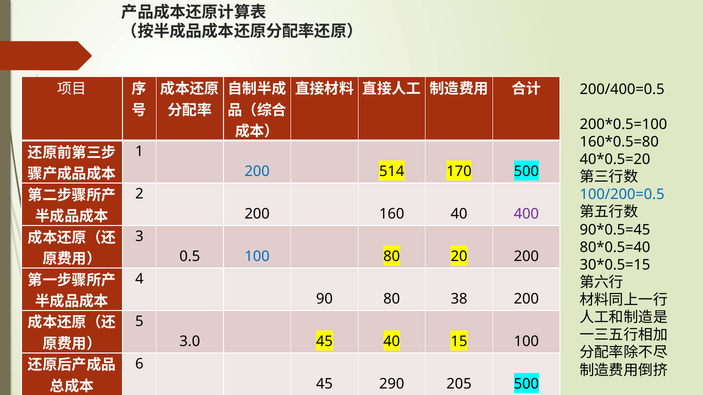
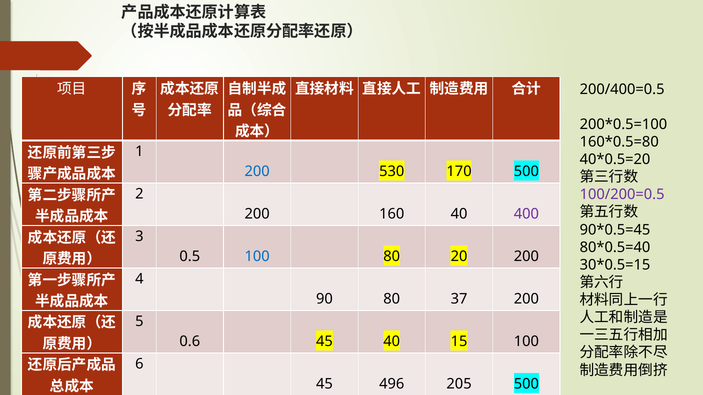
514: 514 -> 530
100/200=0.5 colour: blue -> purple
38: 38 -> 37
3.0: 3.0 -> 0.6
290: 290 -> 496
